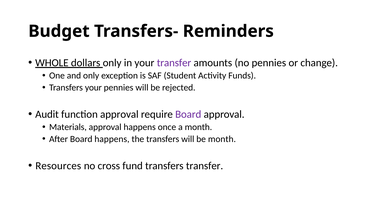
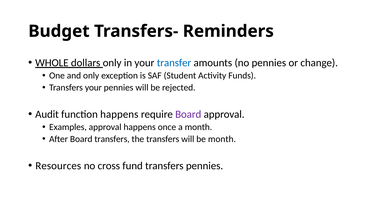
transfer at (174, 63) colour: purple -> blue
function approval: approval -> happens
Materials: Materials -> Examples
Board happens: happens -> transfers
transfers transfer: transfer -> pennies
